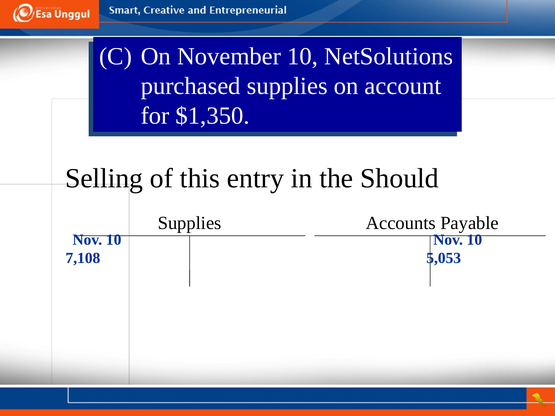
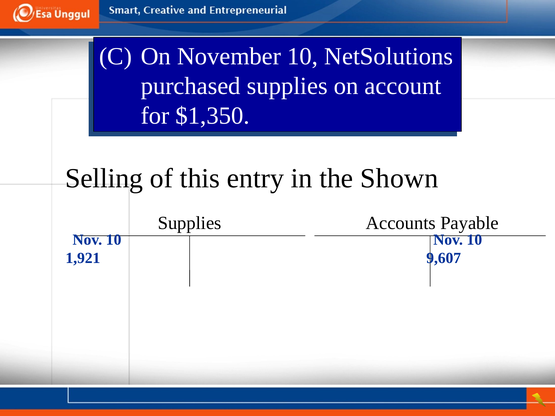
Should: Should -> Shown
7,108: 7,108 -> 1,921
5,053: 5,053 -> 9,607
